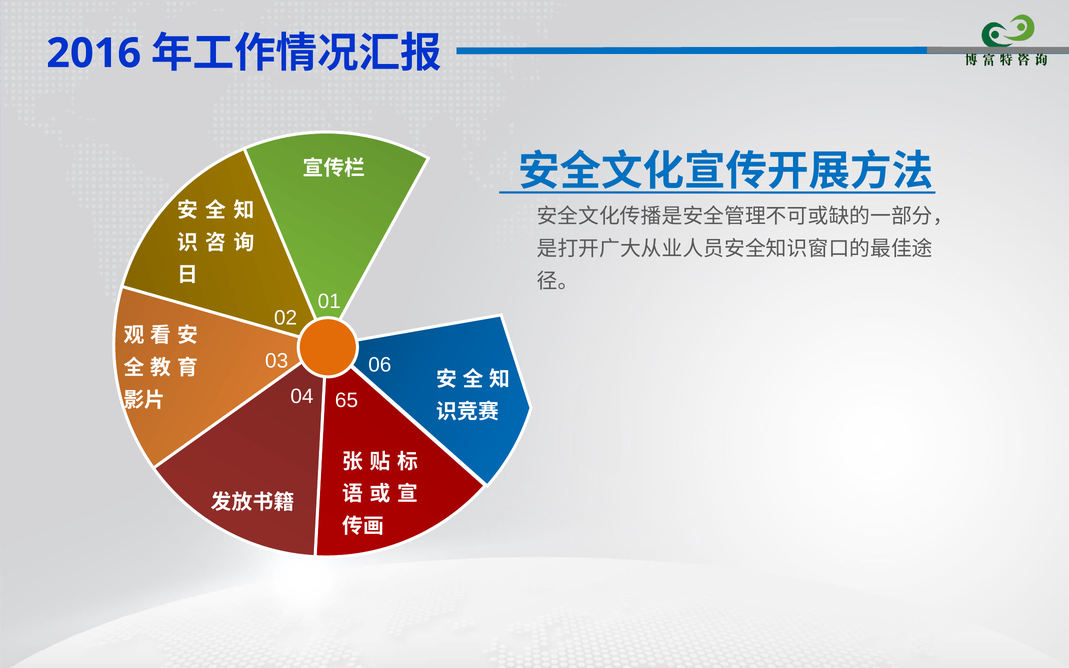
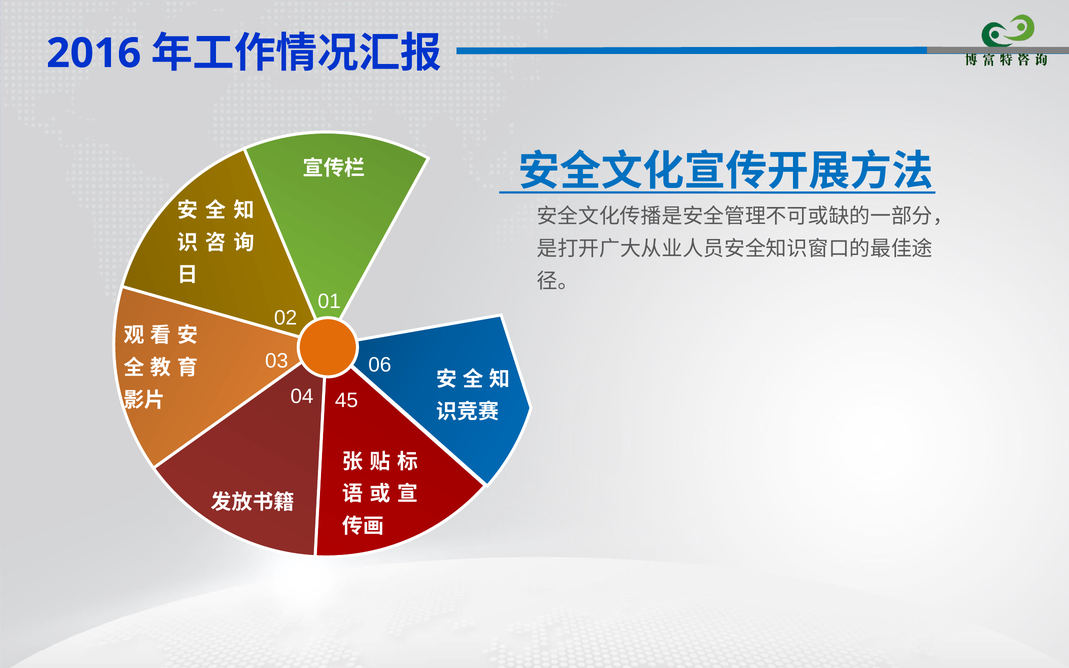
65: 65 -> 45
